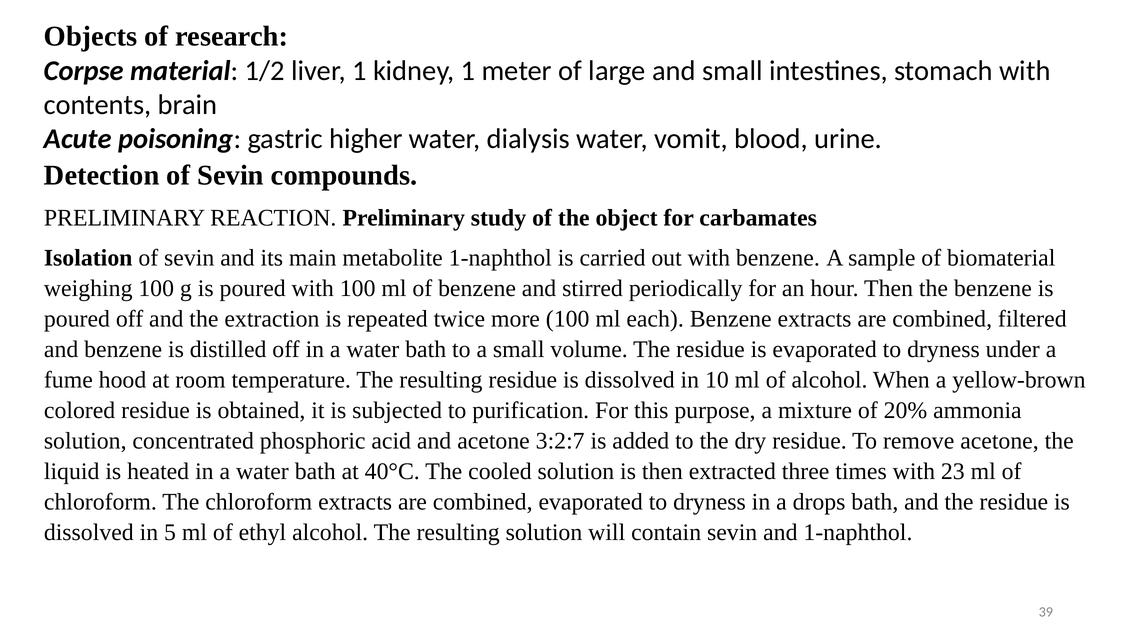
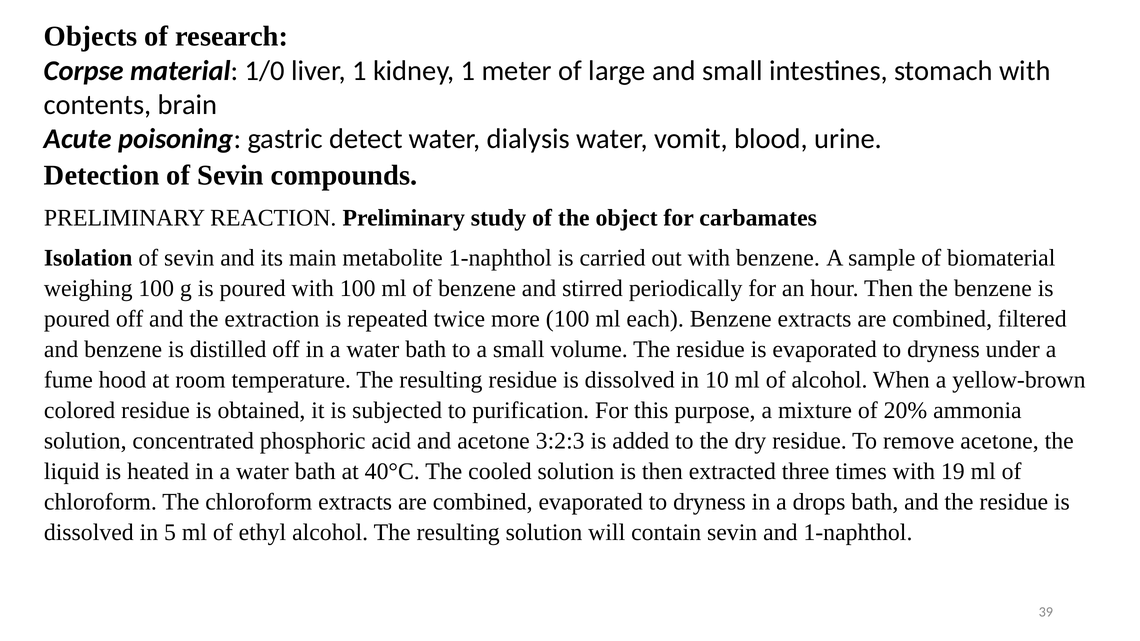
1/2: 1/2 -> 1/0
higher: higher -> detect
3:2:7: 3:2:7 -> 3:2:3
23: 23 -> 19
